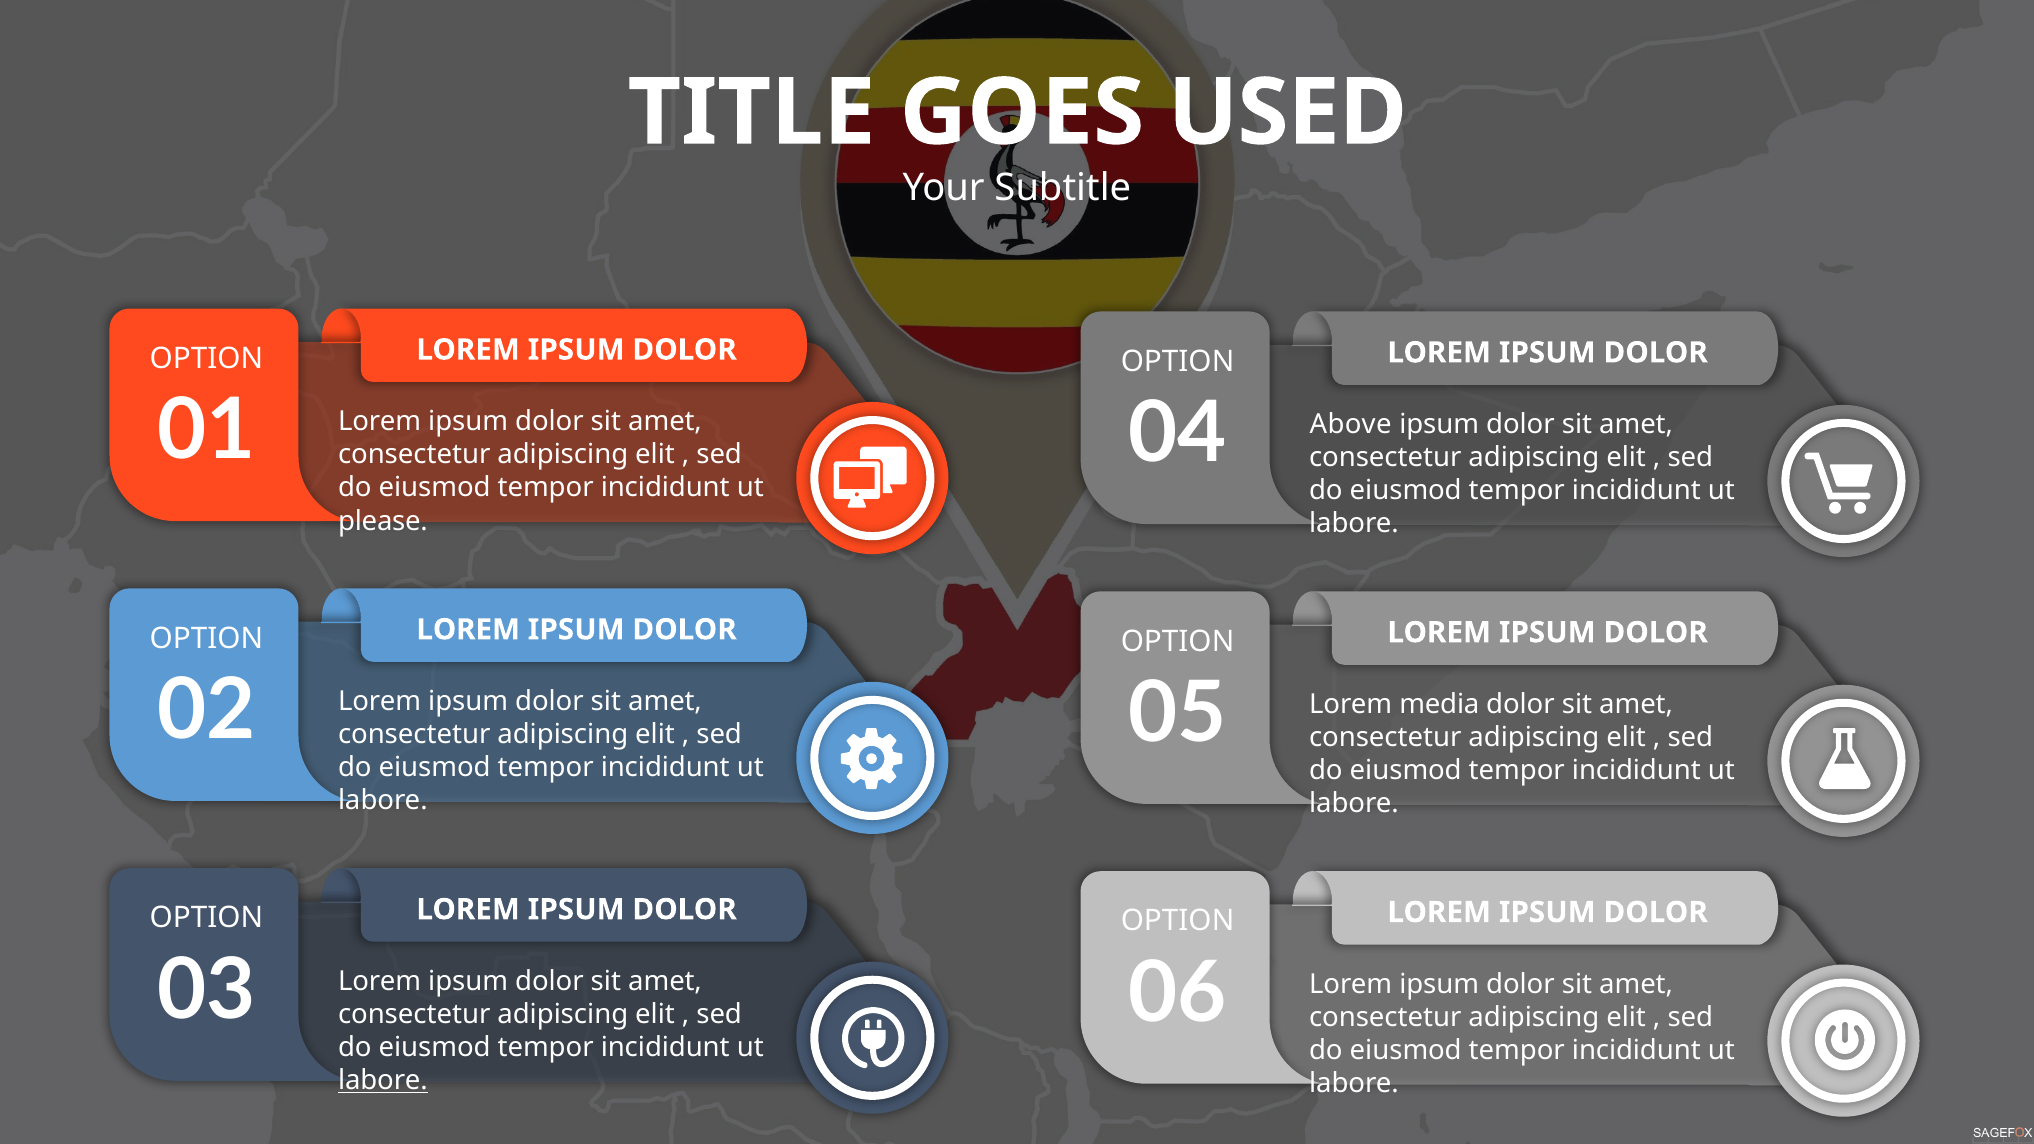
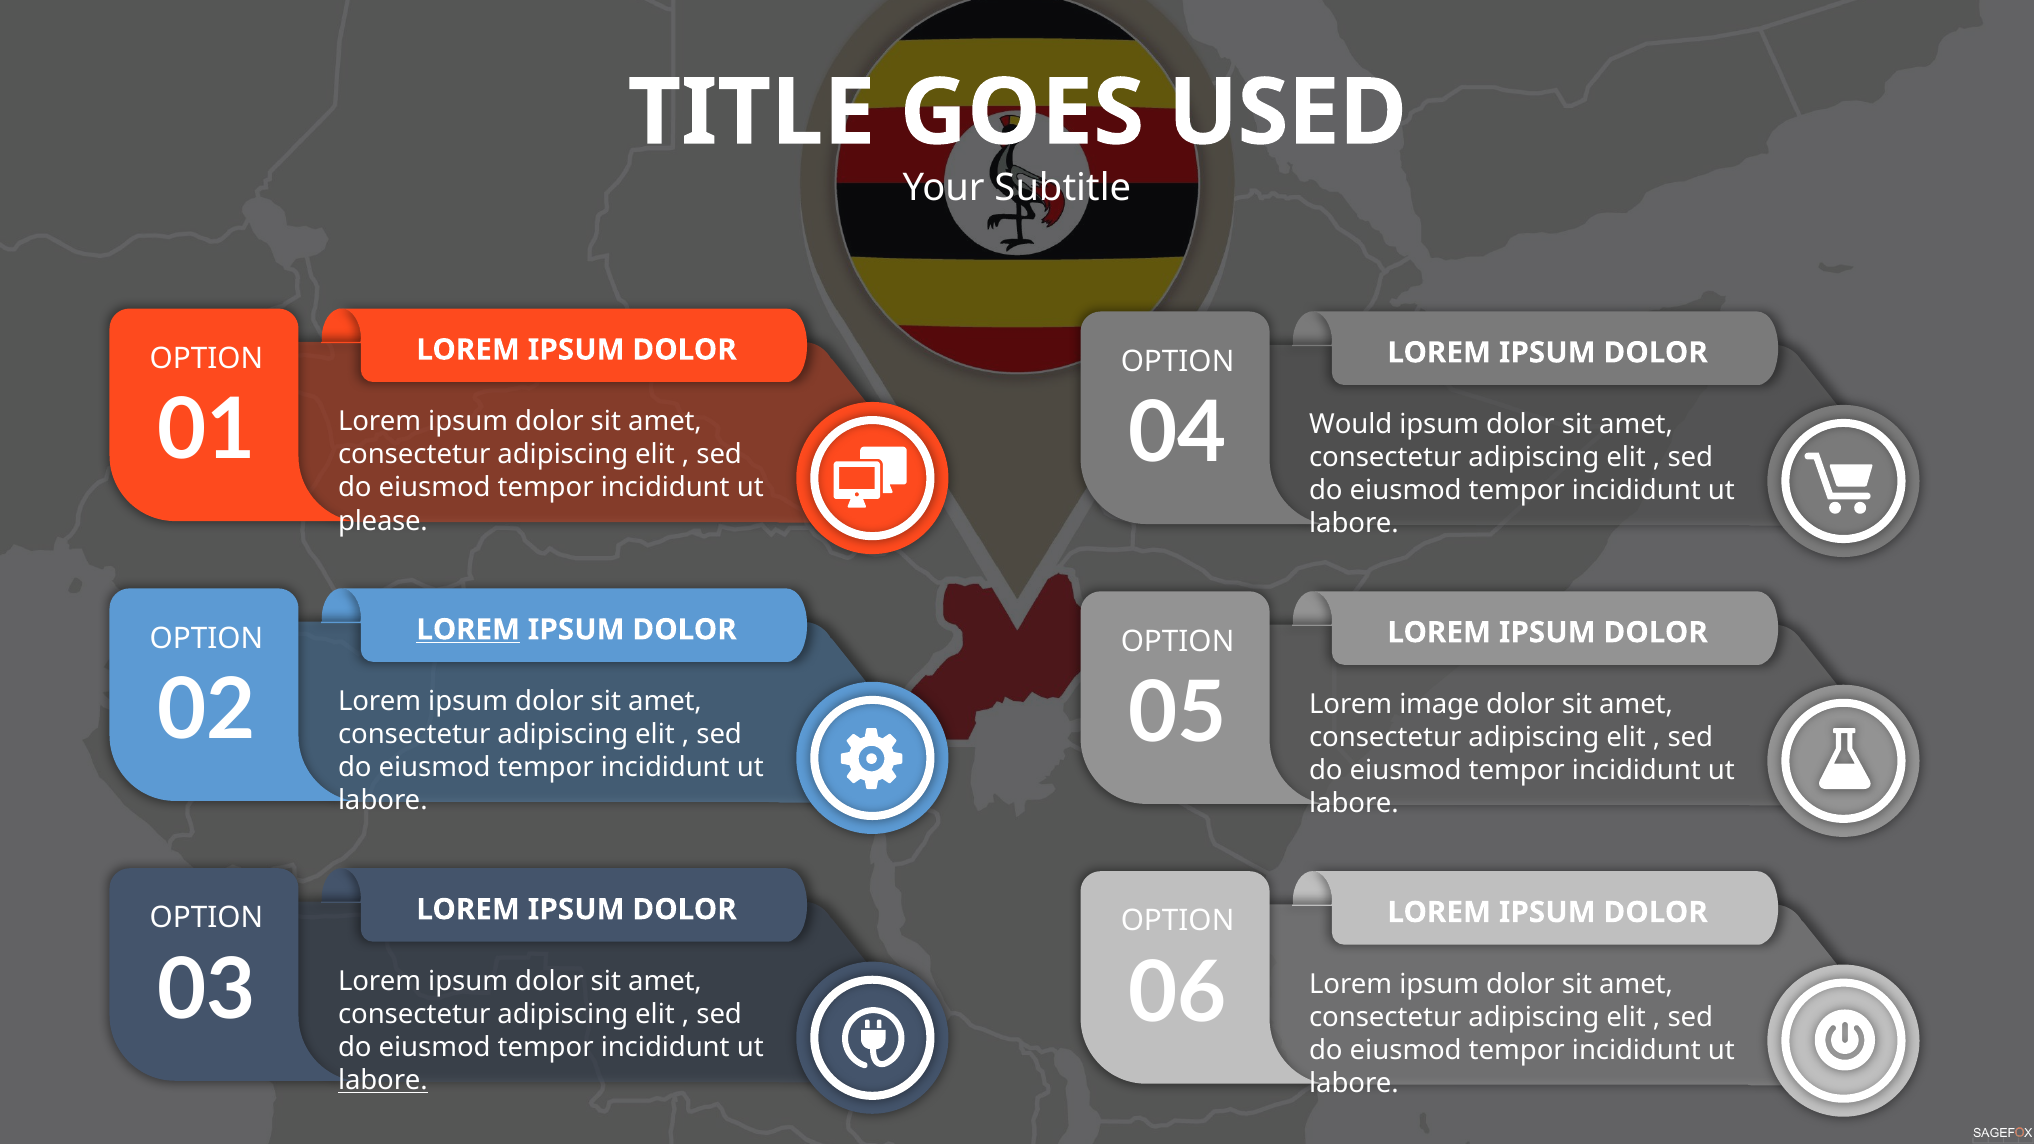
Above: Above -> Would
LOREM at (468, 630) underline: none -> present
media: media -> image
